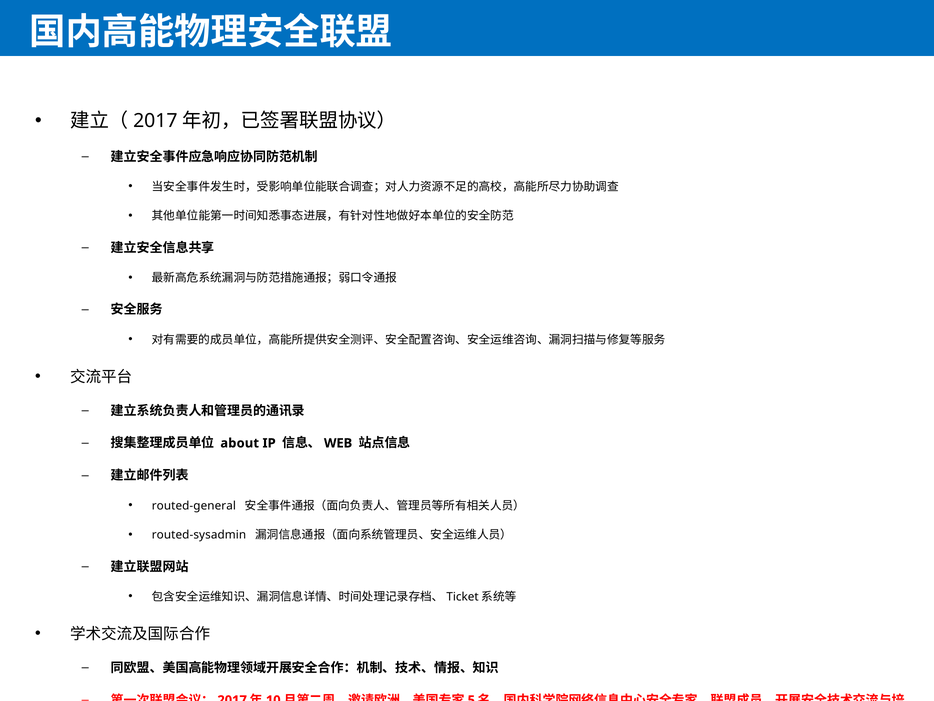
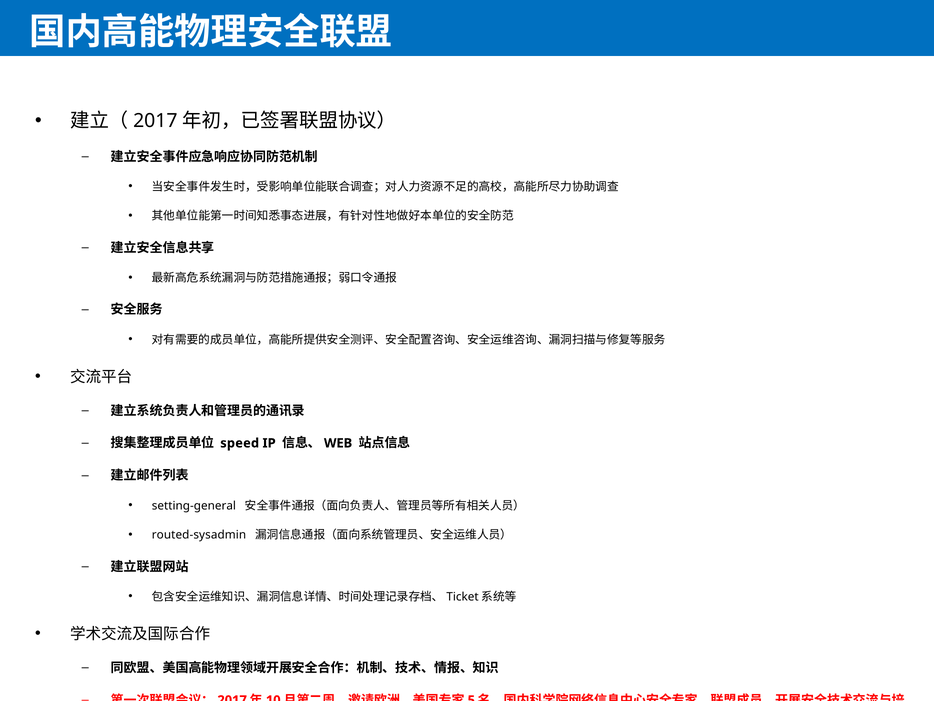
about: about -> speed
routed-general: routed-general -> setting-general
